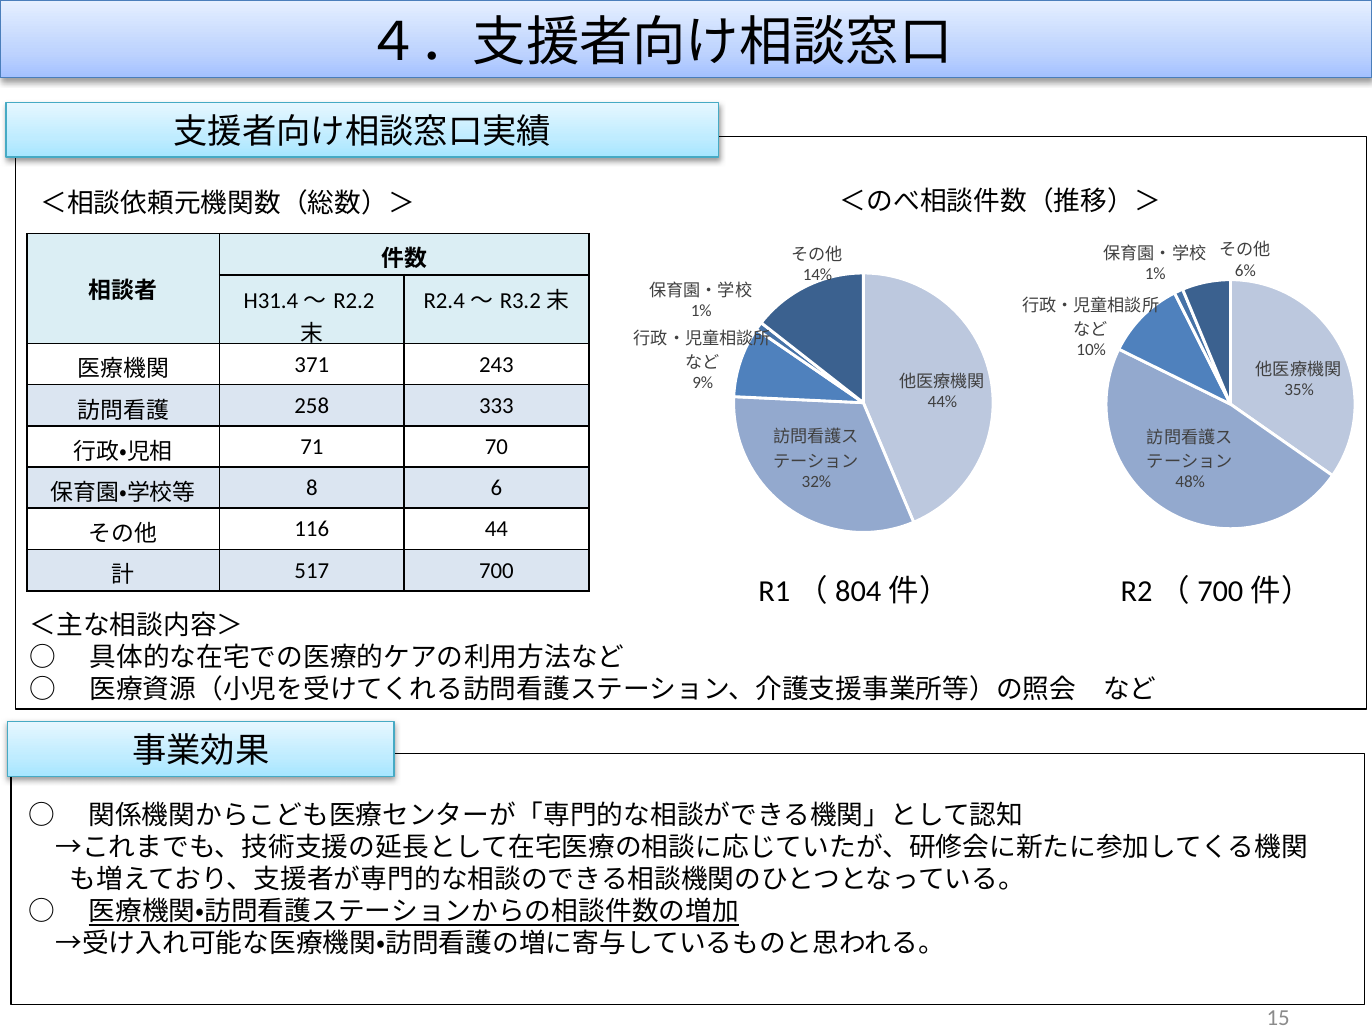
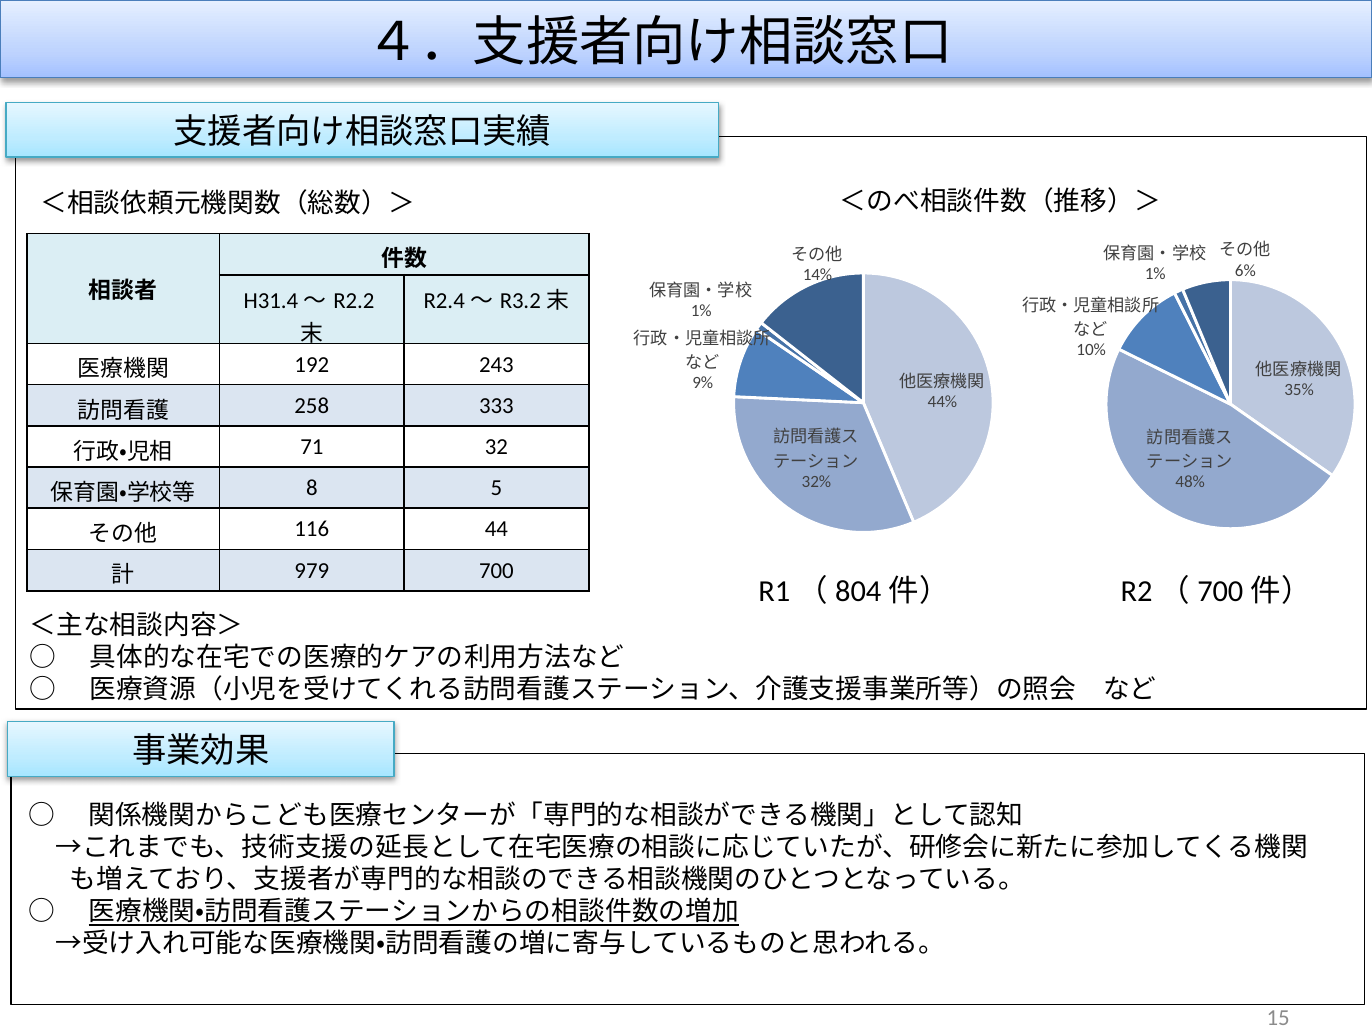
371: 371 -> 192
70: 70 -> 32
6: 6 -> 5
517: 517 -> 979
